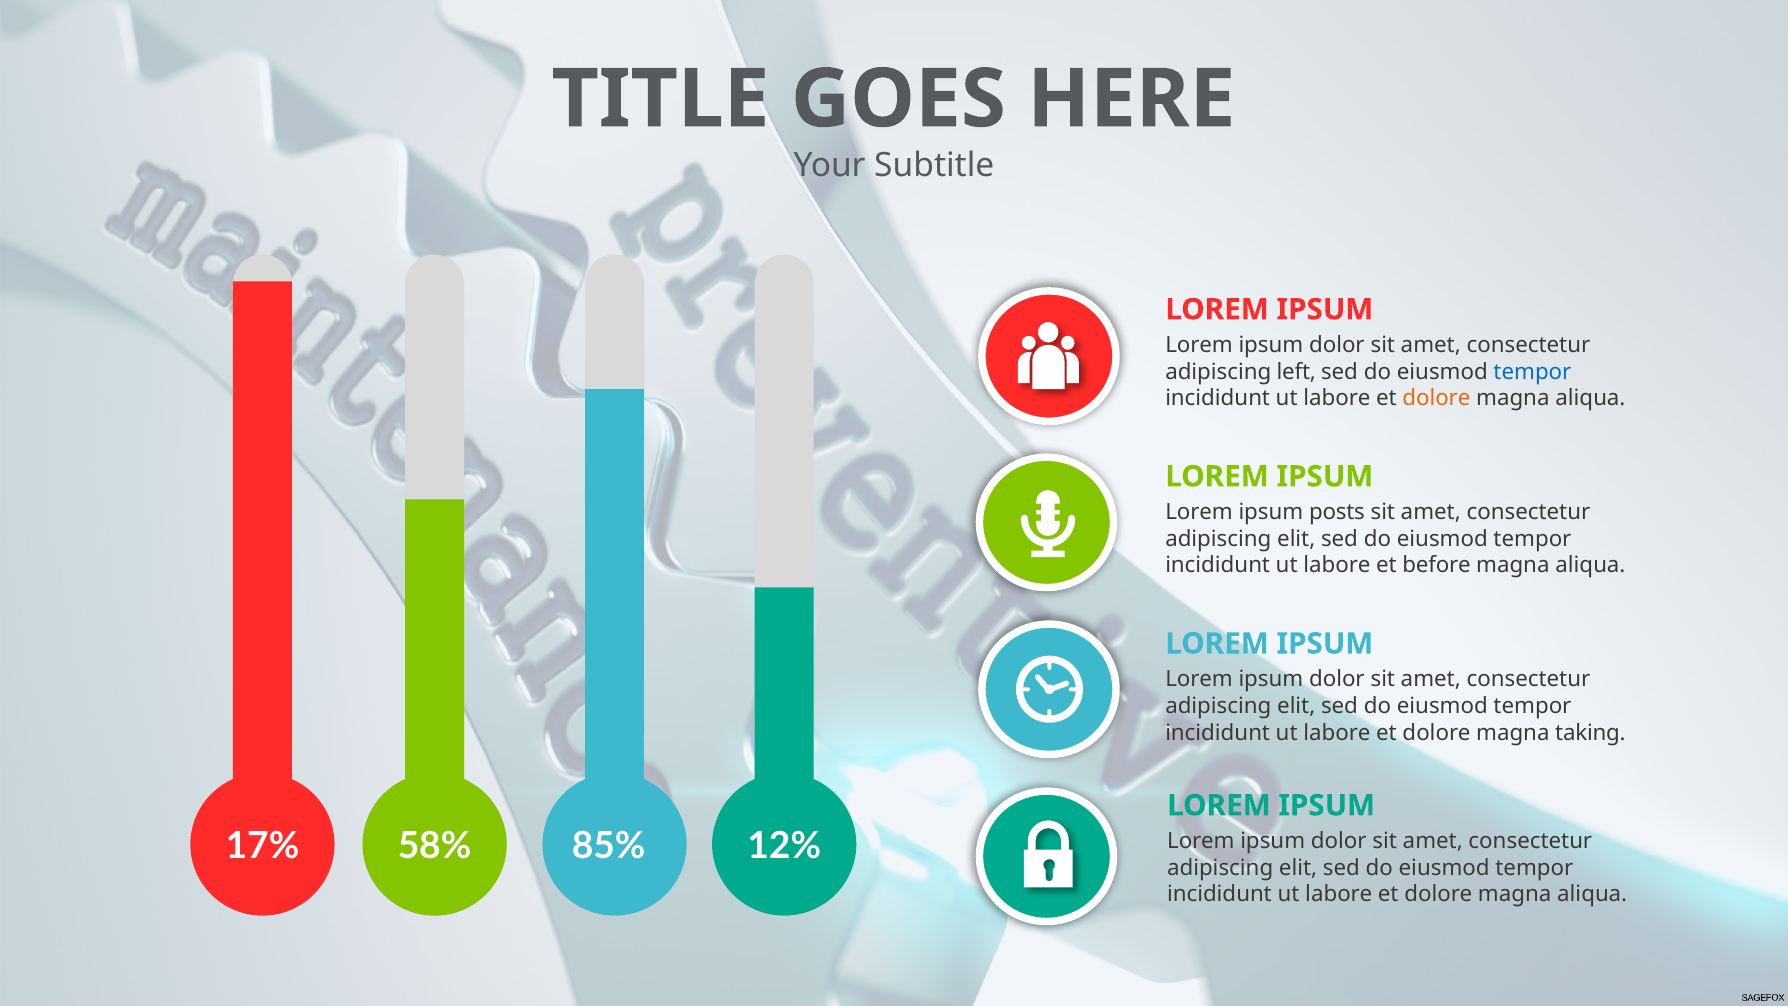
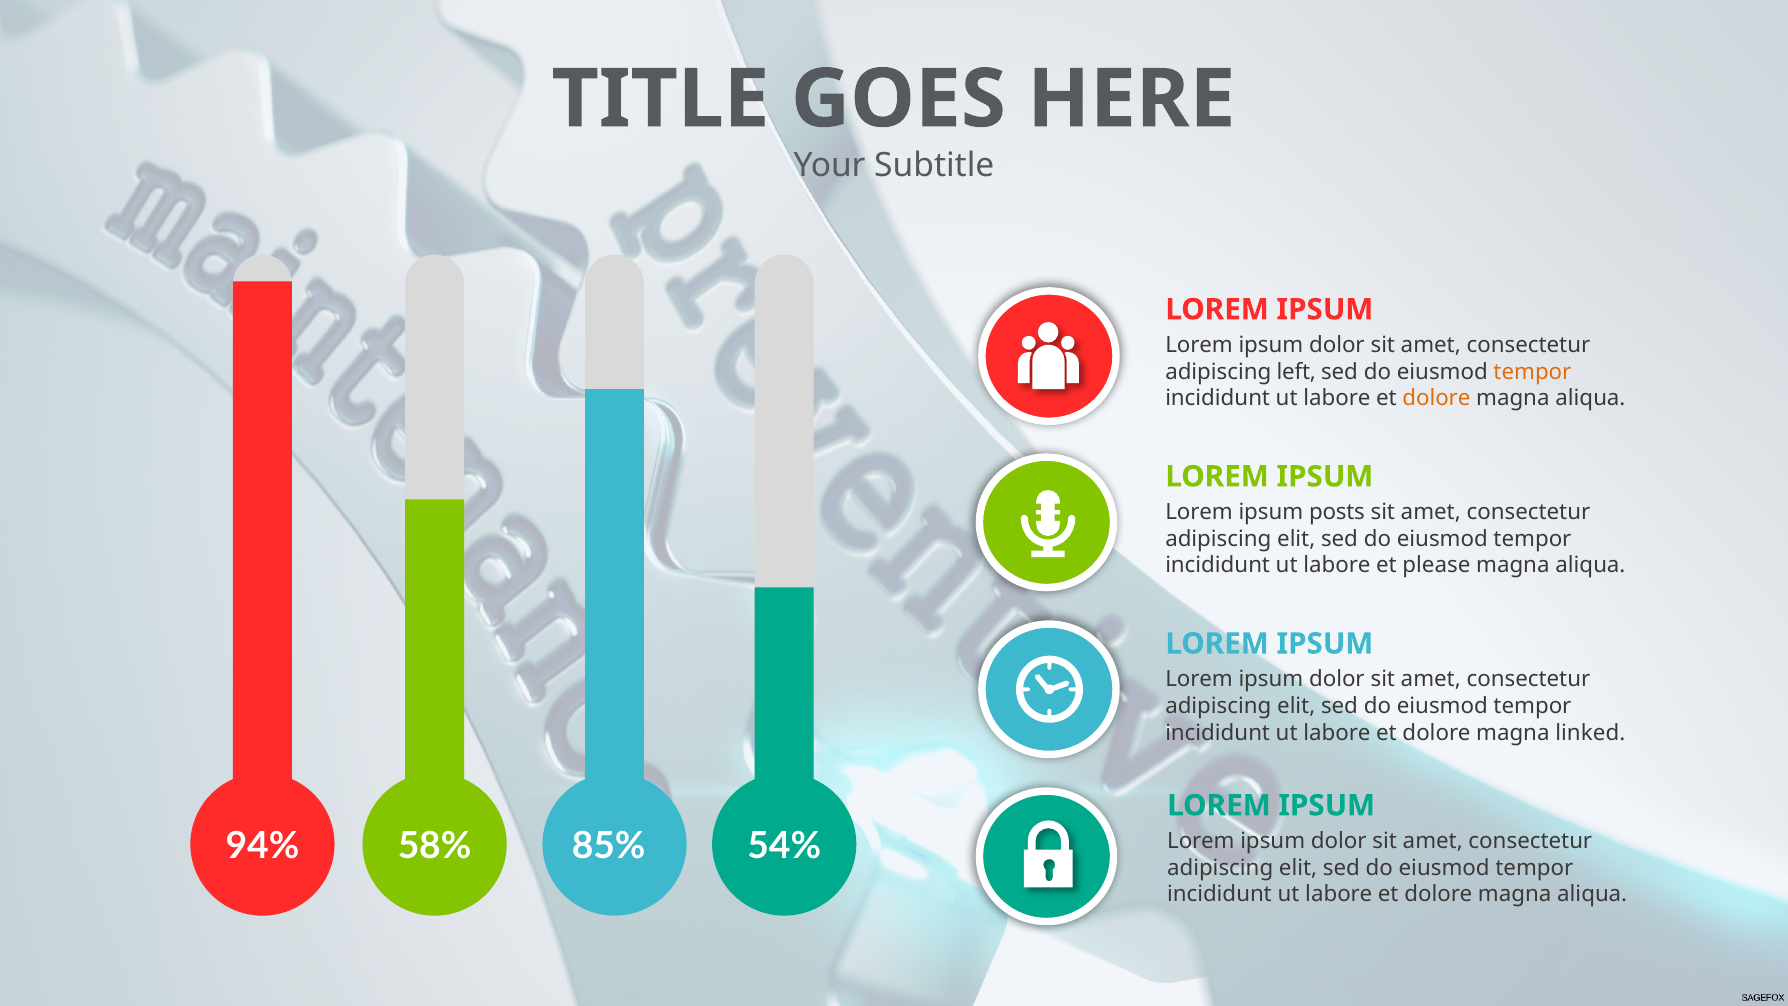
tempor at (1532, 372) colour: blue -> orange
before: before -> please
taking: taking -> linked
17%: 17% -> 94%
12%: 12% -> 54%
